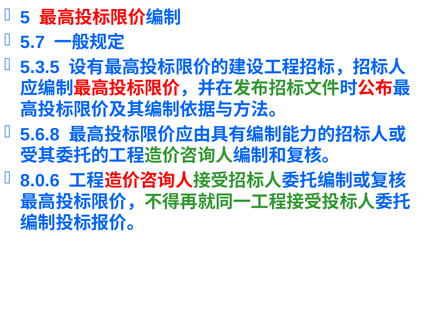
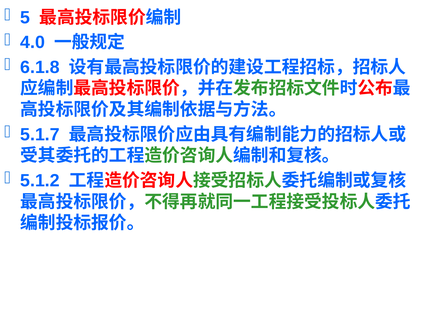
5.7: 5.7 -> 4.0
5.3.5: 5.3.5 -> 6.1.8
5.6.8: 5.6.8 -> 5.1.7
8.0.6: 8.0.6 -> 5.1.2
